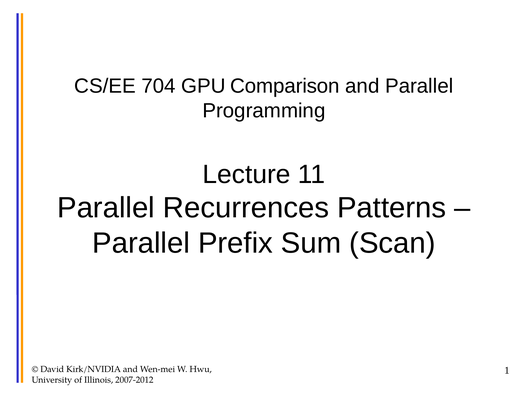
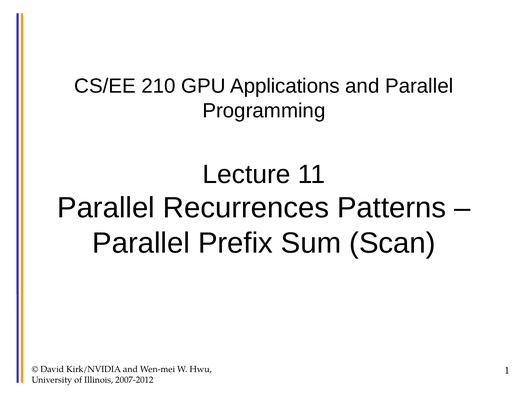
704: 704 -> 210
Comparison: Comparison -> Applications
